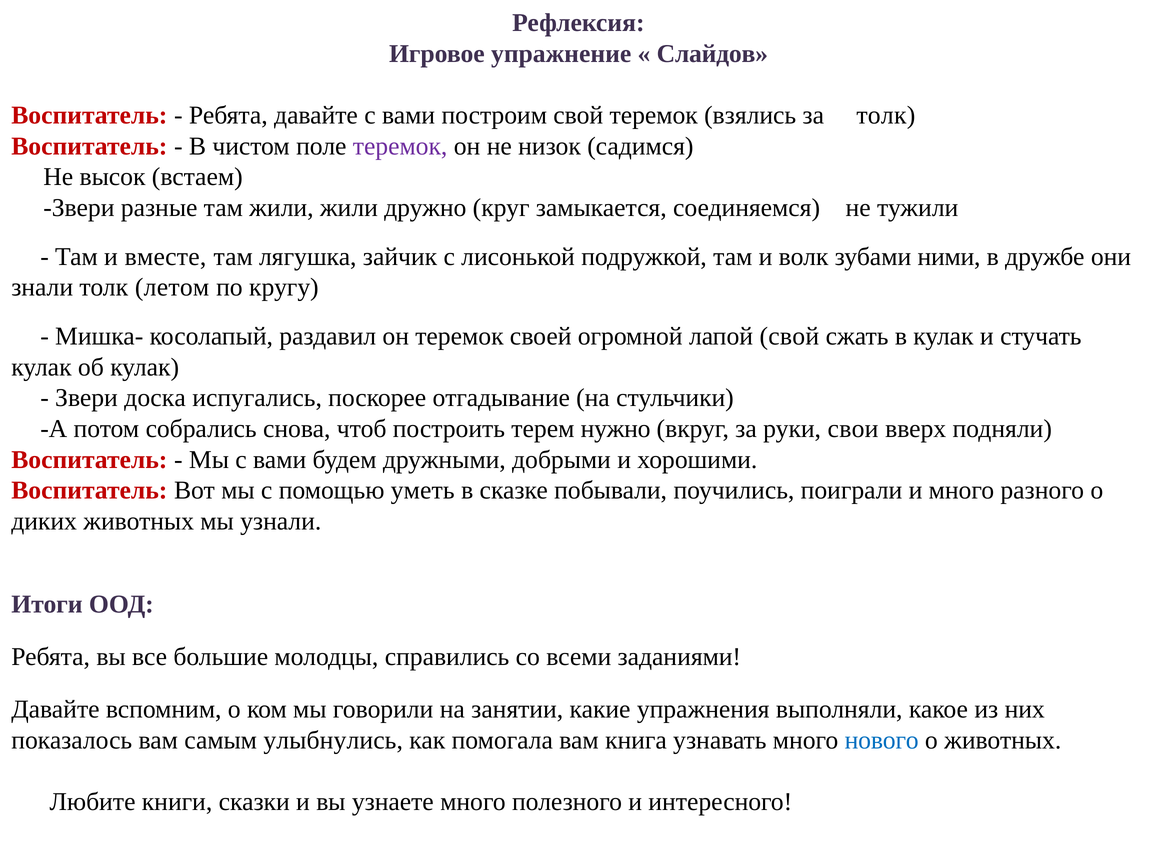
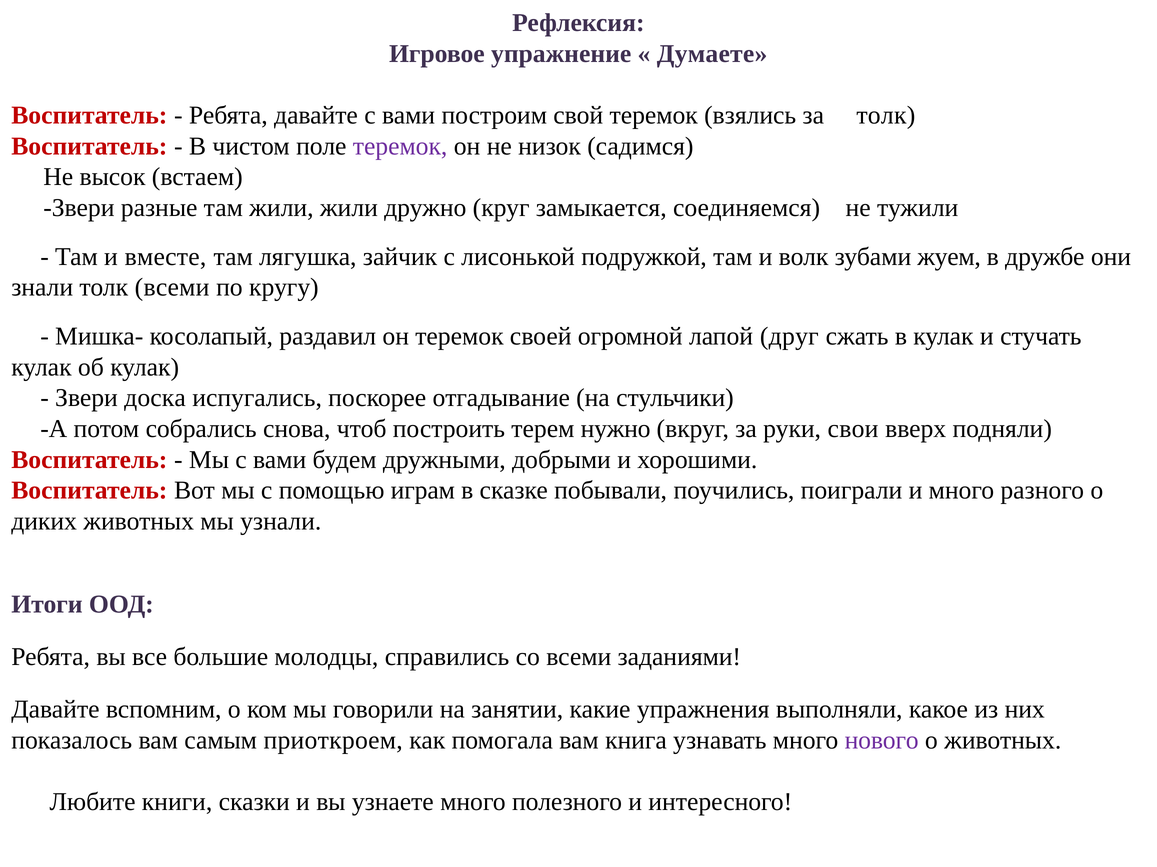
Слайдов: Слайдов -> Думаете
ними: ними -> жуем
толк летом: летом -> всеми
лапой свой: свой -> друг
уметь: уметь -> играм
улыбнулись: улыбнулись -> приоткроем
нового colour: blue -> purple
